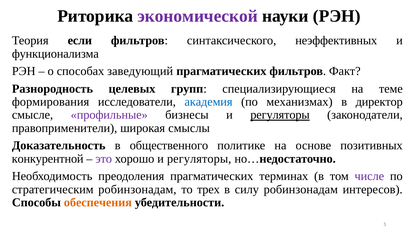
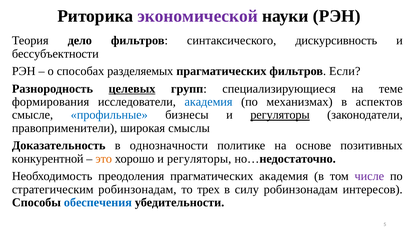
если: если -> дело
неэффективных: неэффективных -> дискурсивность
функционализма: функционализма -> бессубъектности
заведующий: заведующий -> разделяемых
Факт: Факт -> Если
целевых underline: none -> present
директор: директор -> аспектов
профильные colour: purple -> blue
общественного: общественного -> однозначности
это colour: purple -> orange
прагматических терминах: терминах -> академия
обеспечения colour: orange -> blue
